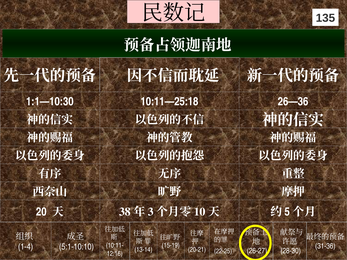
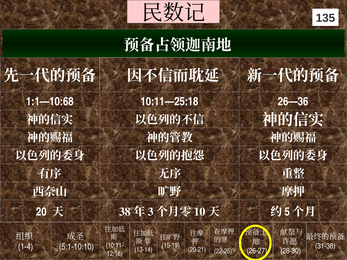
1:1—10:30: 1:1—10:30 -> 1:1—10:68
